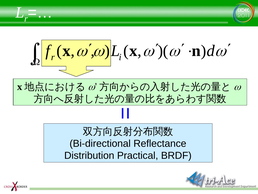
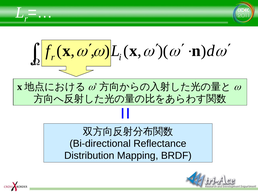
Practical: Practical -> Mapping
